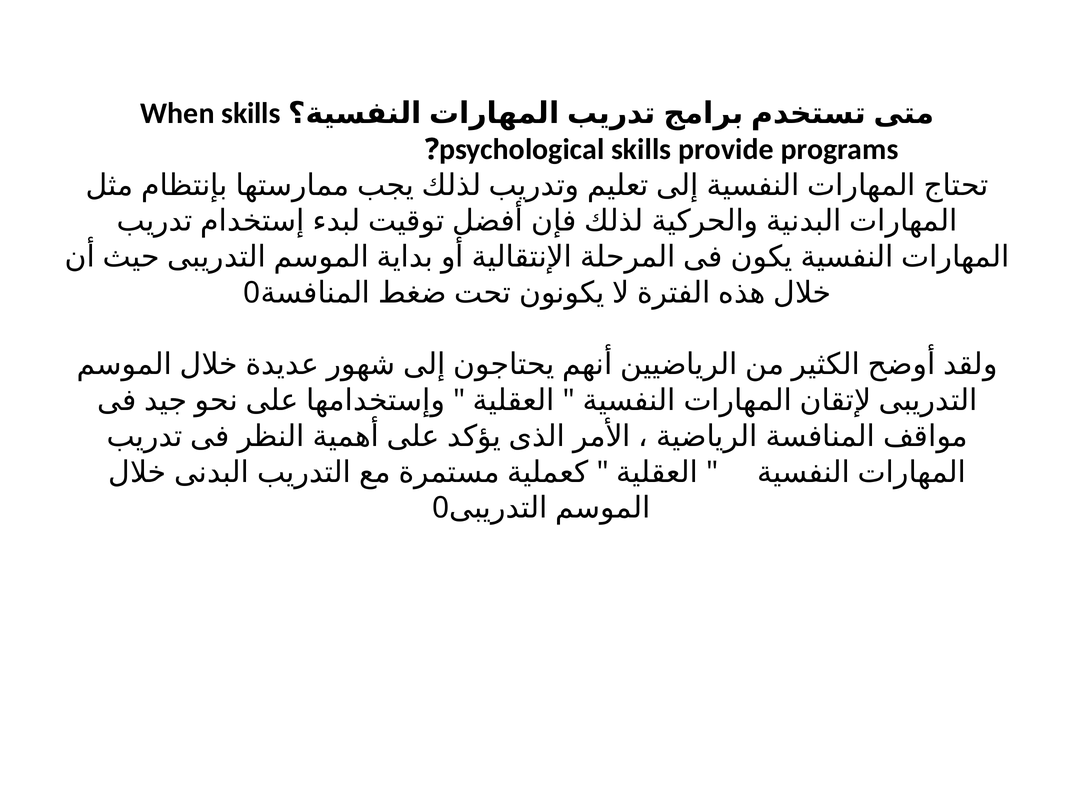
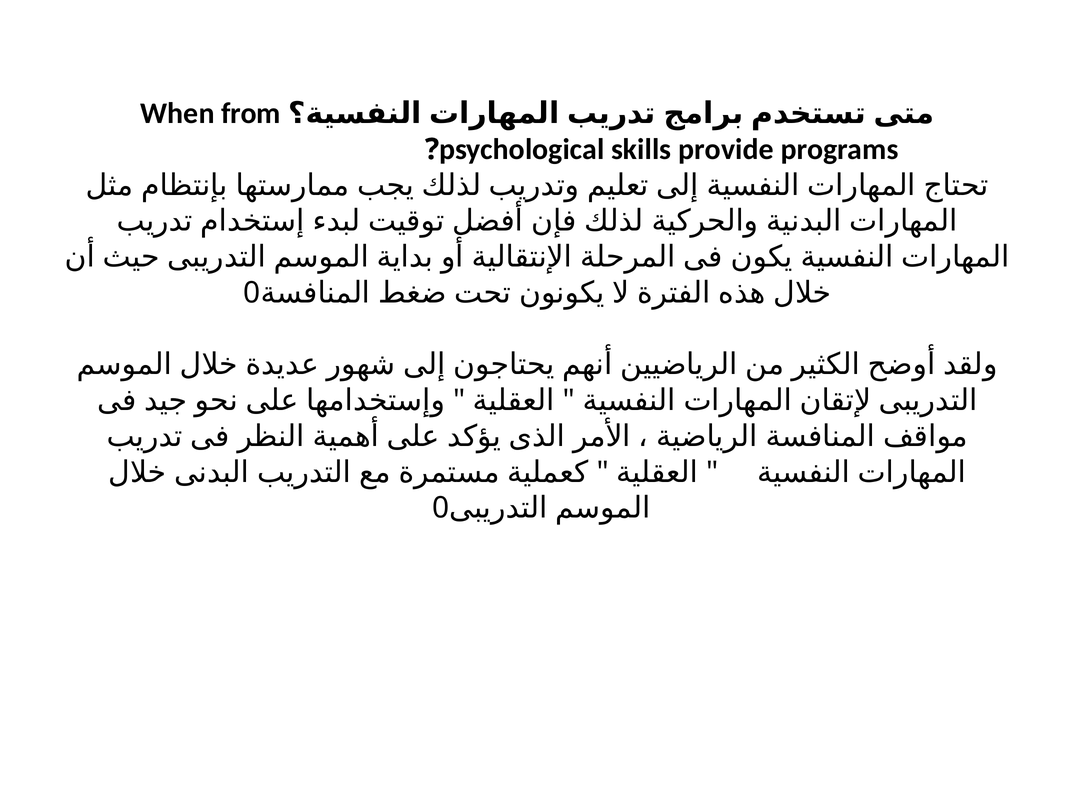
When skills: skills -> from
